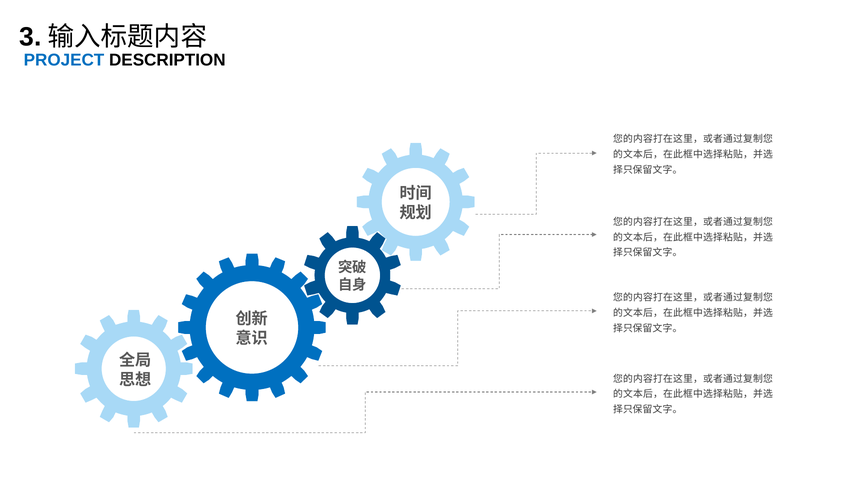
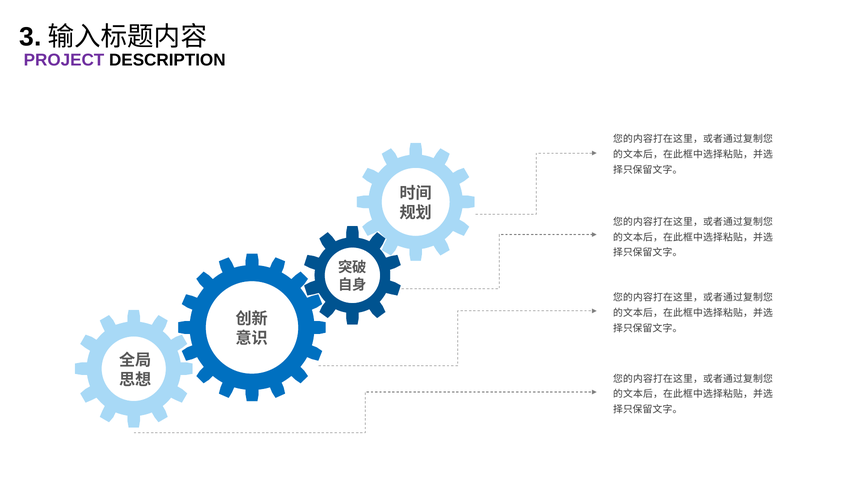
PROJECT colour: blue -> purple
